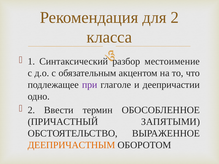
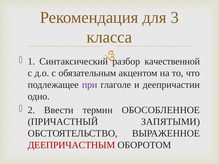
для 2: 2 -> 3
местоимение: местоимение -> качественной
ДЕЕПРИЧАСТНЫМ colour: orange -> red
